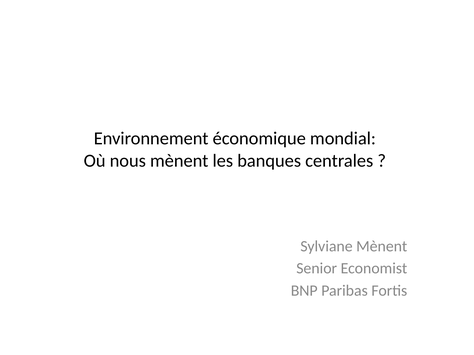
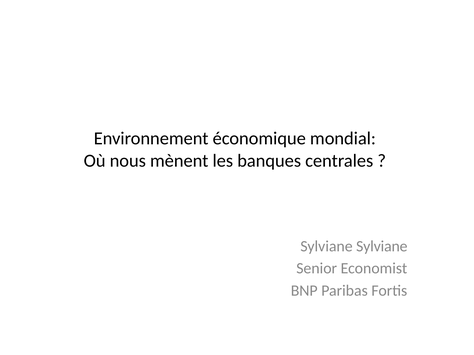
Sylviane Mènent: Mènent -> Sylviane
